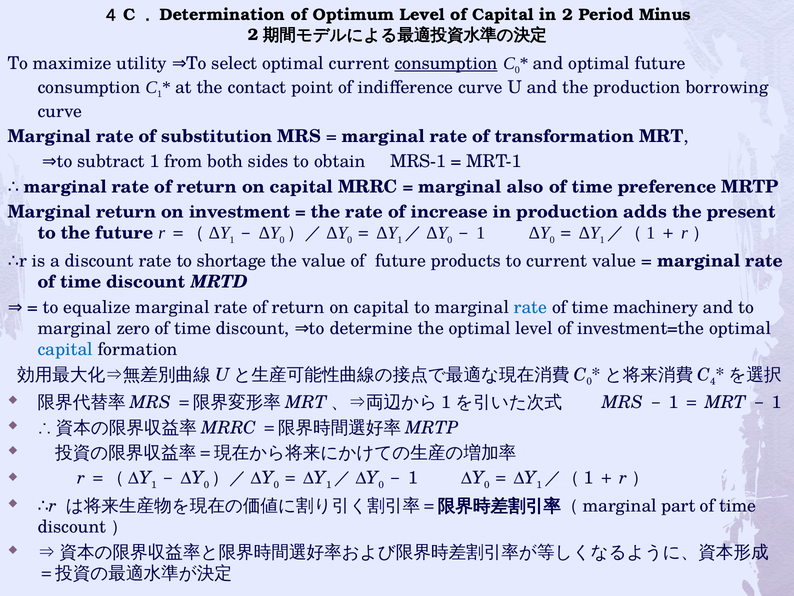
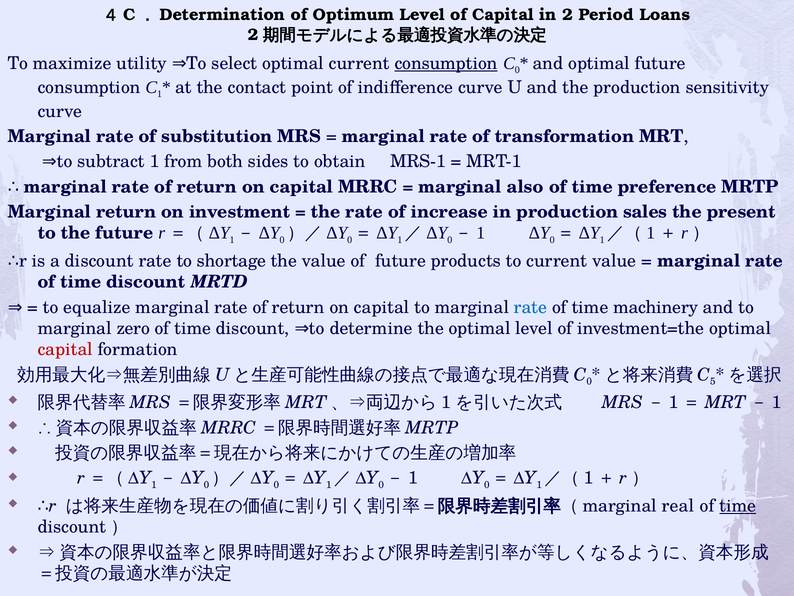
Minus: Minus -> Loans
borrowing: borrowing -> sensitivity
adds: adds -> sales
capital at (65, 349) colour: blue -> red
4: 4 -> 5
part: part -> real
time at (738, 506) underline: none -> present
